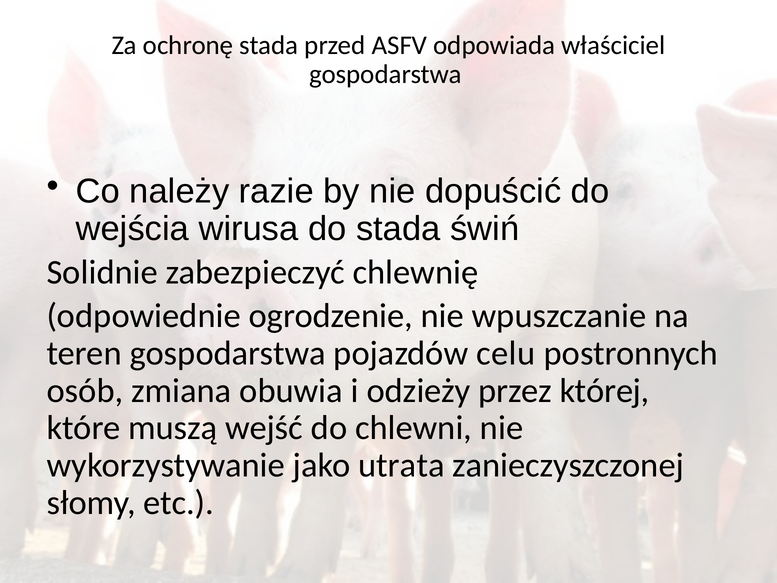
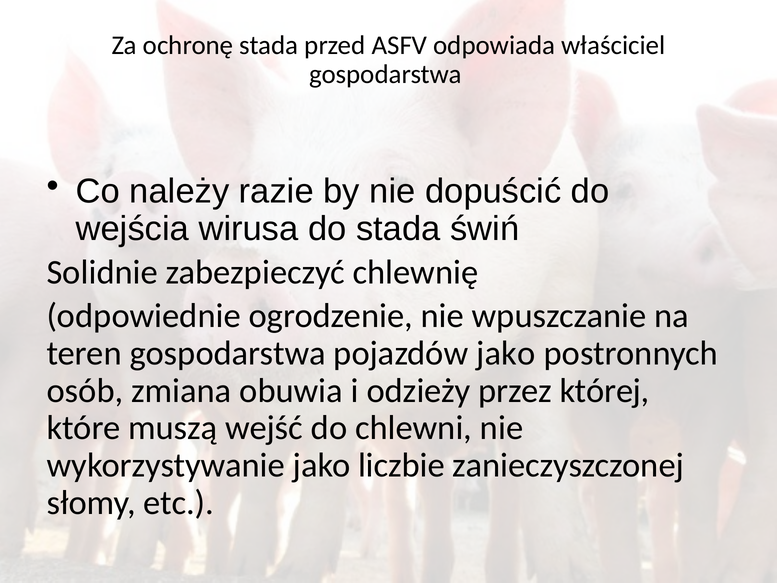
pojazdów celu: celu -> jako
utrata: utrata -> liczbie
